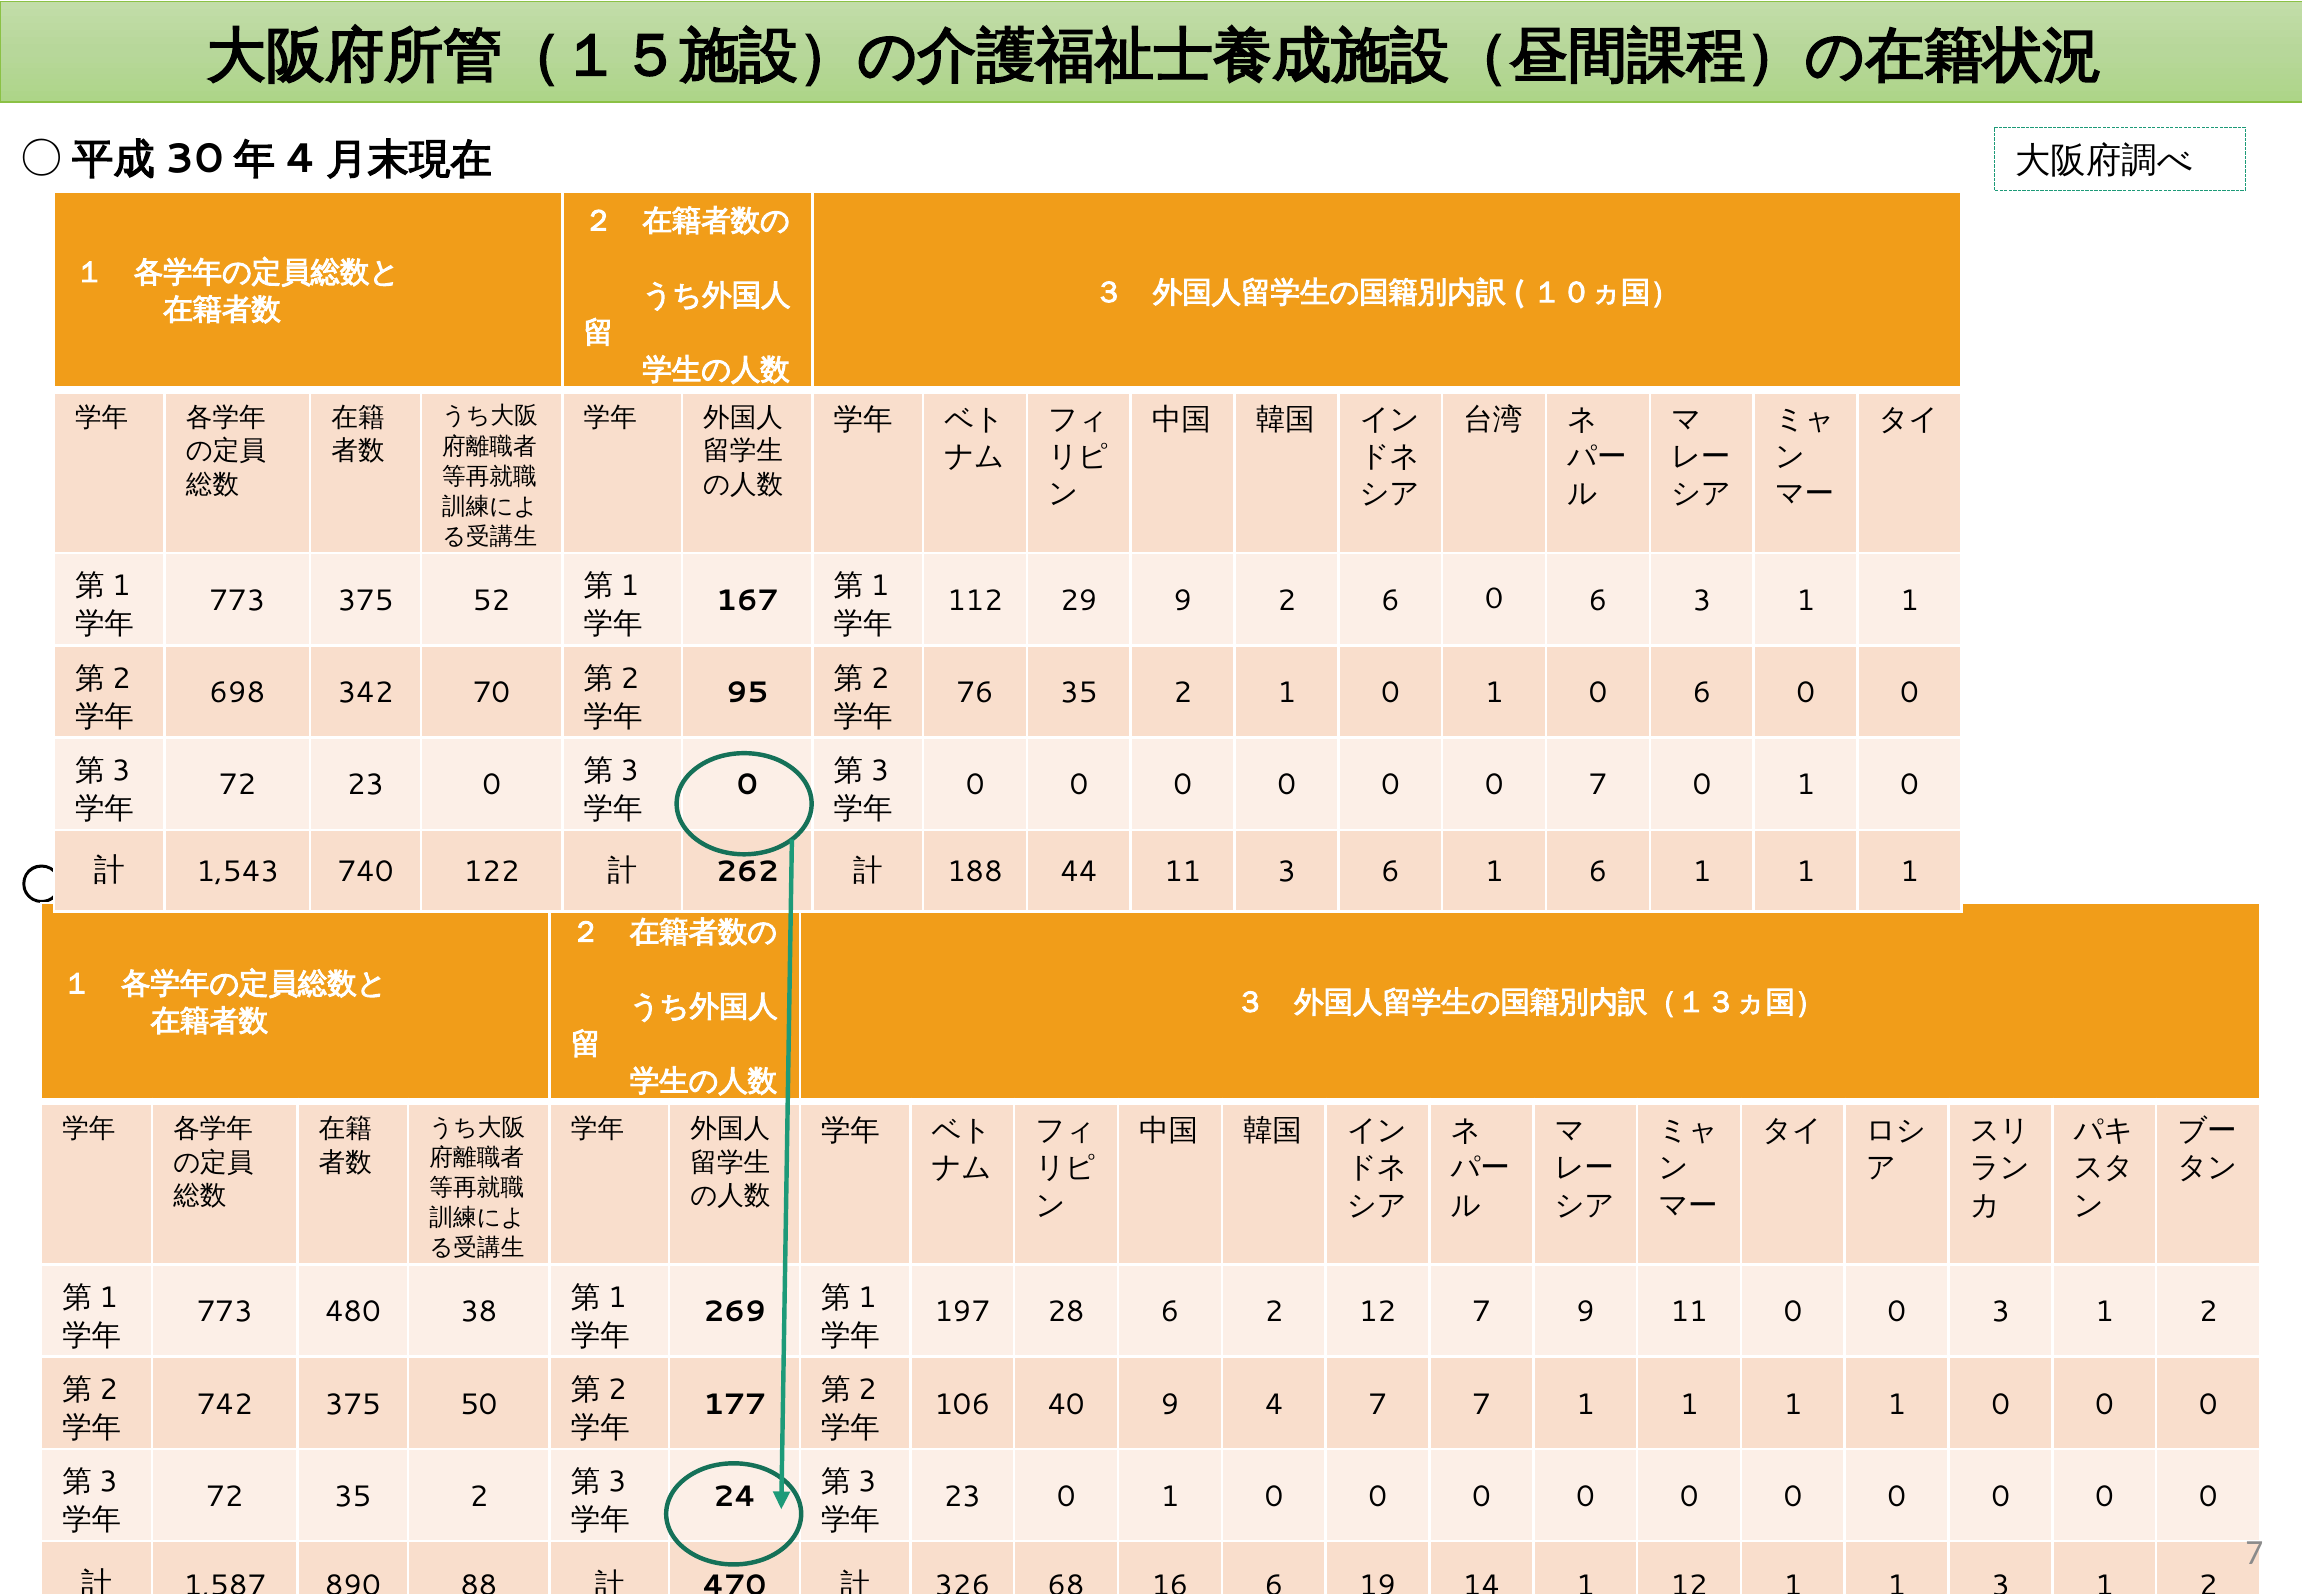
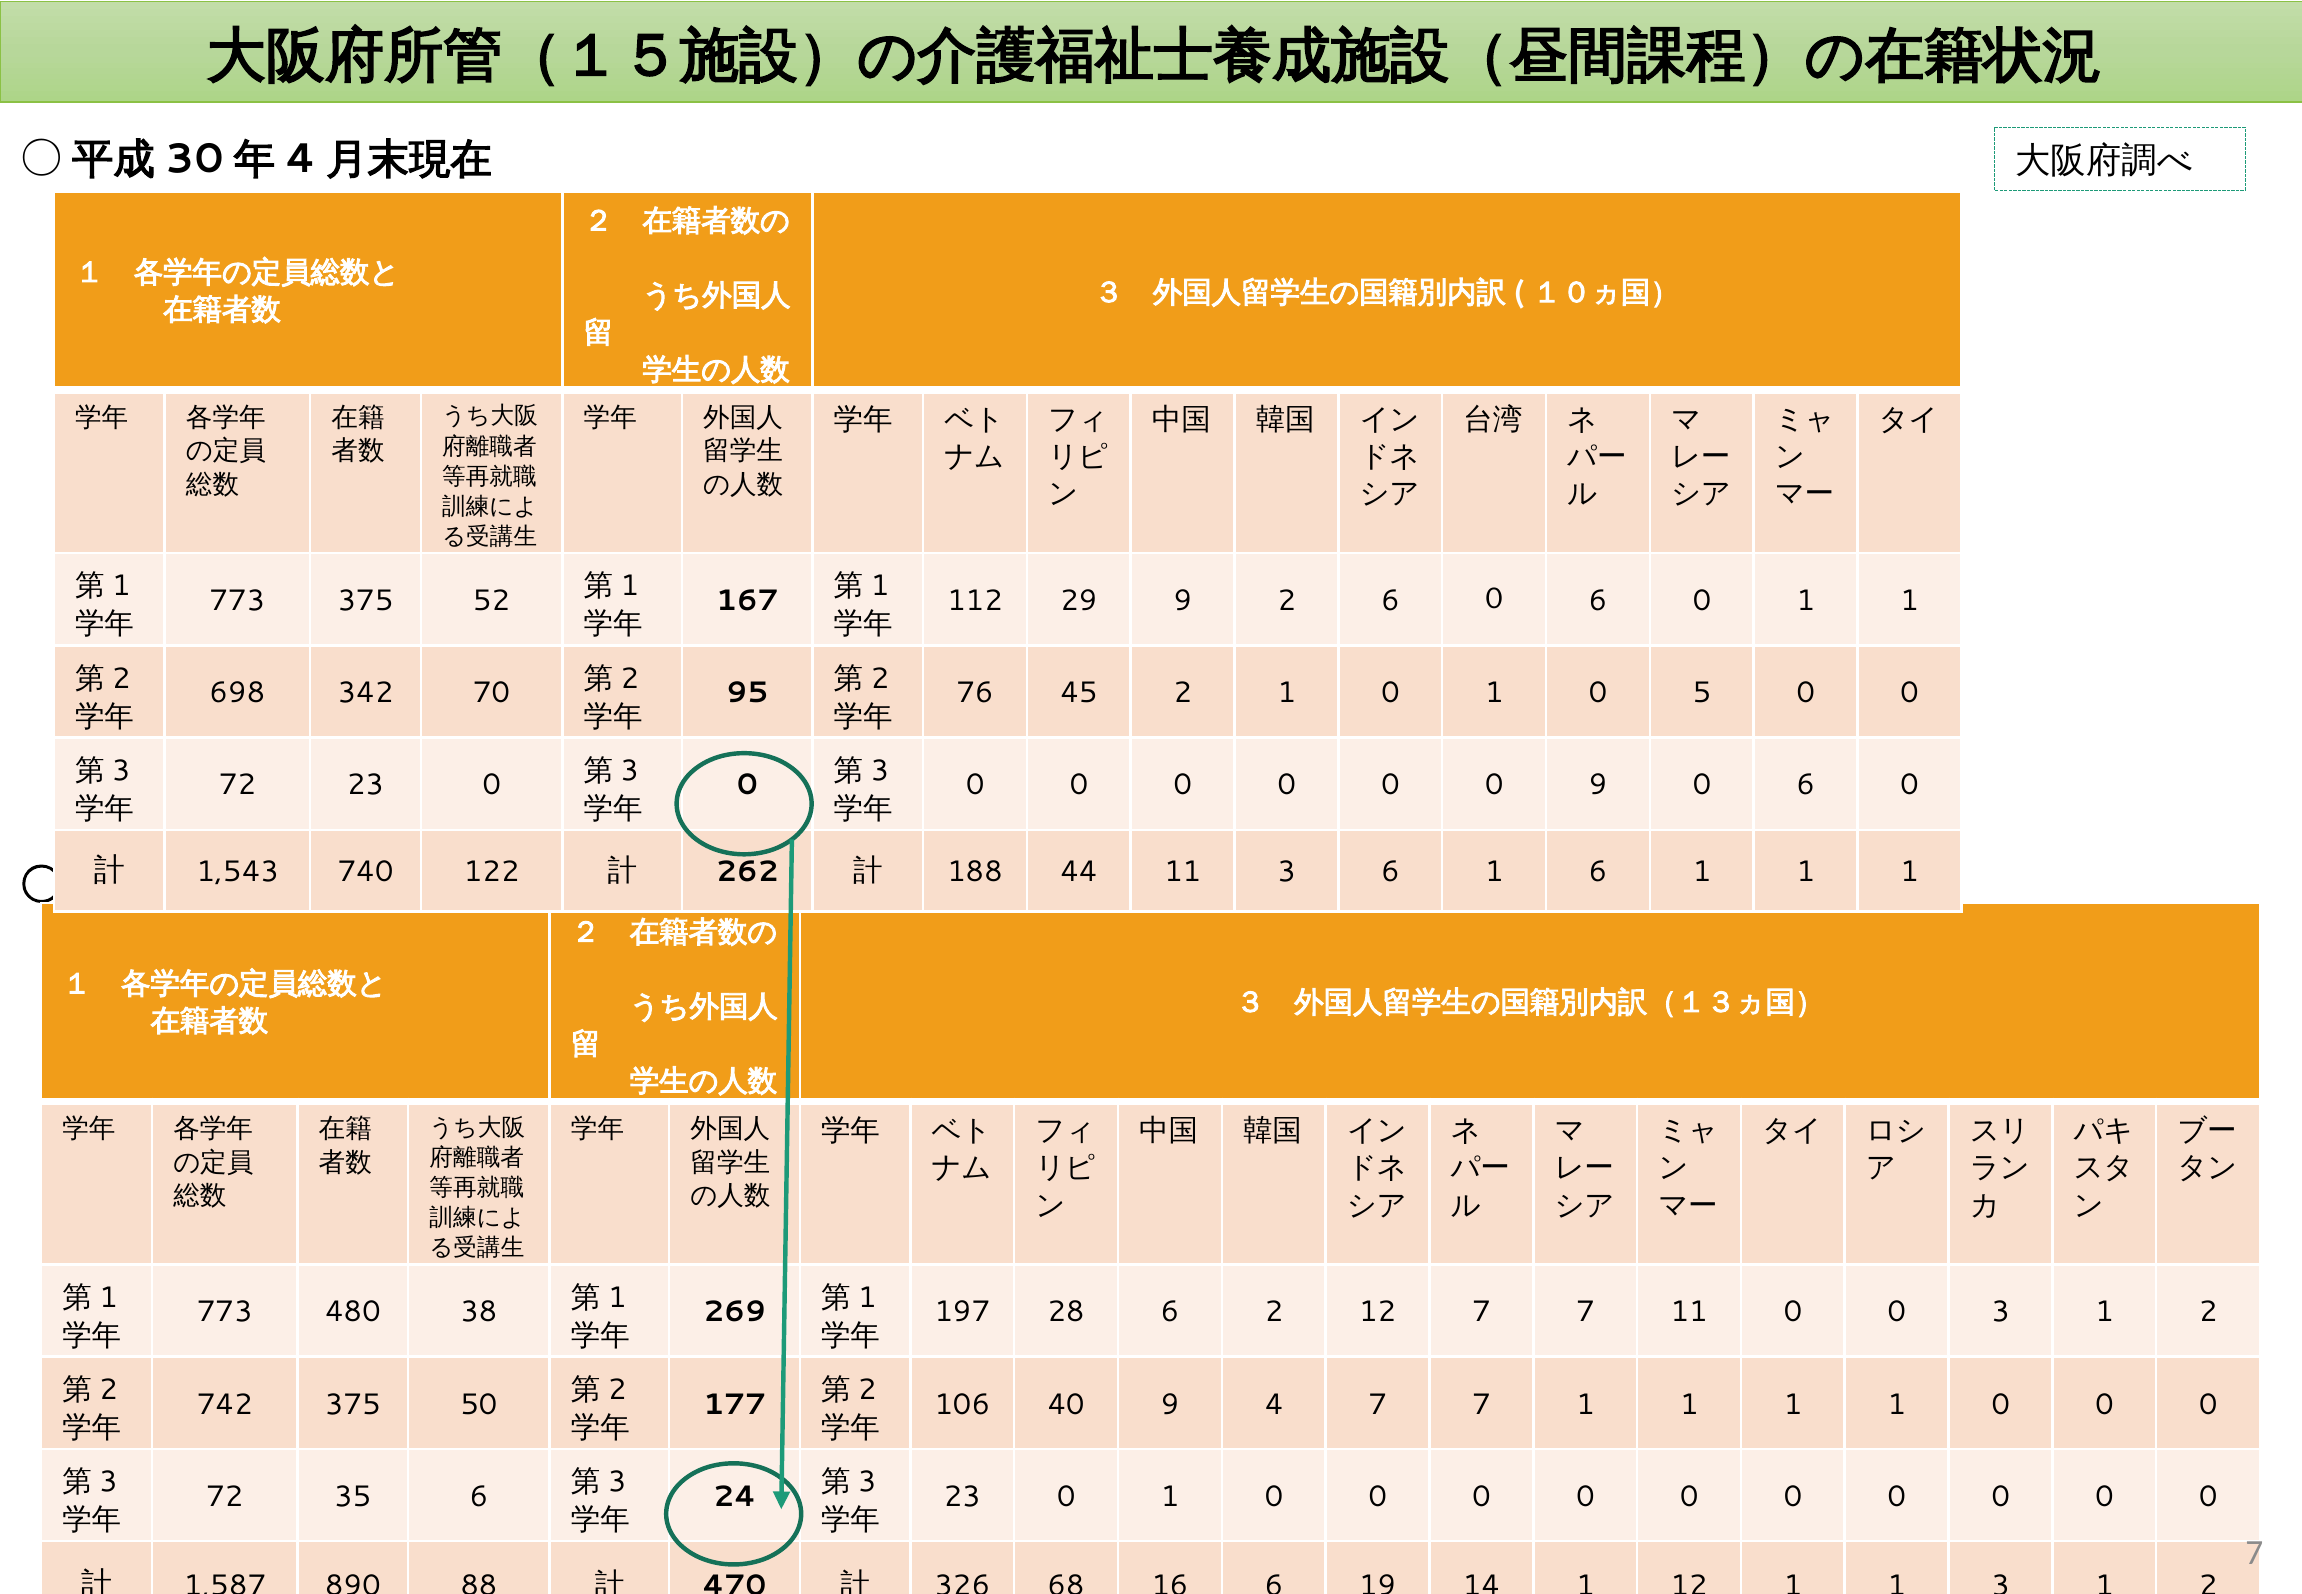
０ 6 3: 3 -> 0
76 35: 35 -> 45
0 6: 6 -> 5
0 7: 7 -> 9
1 at (1806, 785): 1 -> 6
12 7 9: 9 -> 7
72 35 2: 2 -> 6
